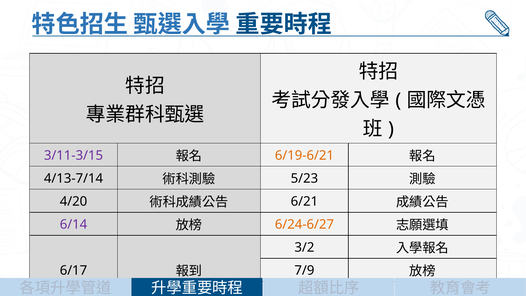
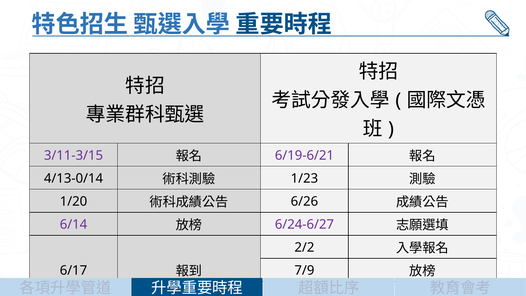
6/19-6/21 colour: orange -> purple
4/13-7/14: 4/13-7/14 -> 4/13-0/14
5/23: 5/23 -> 1/23
4/20: 4/20 -> 1/20
6/21: 6/21 -> 6/26
6/24-6/27 colour: orange -> purple
3/2: 3/2 -> 2/2
